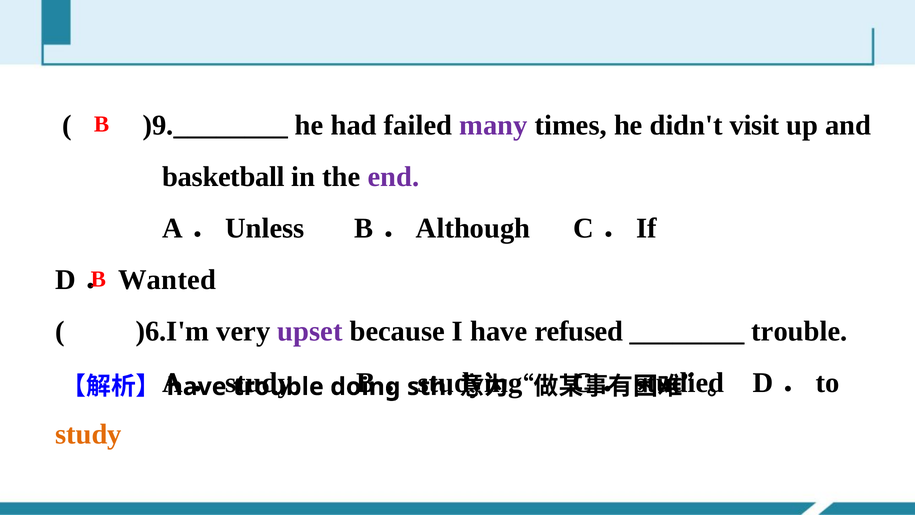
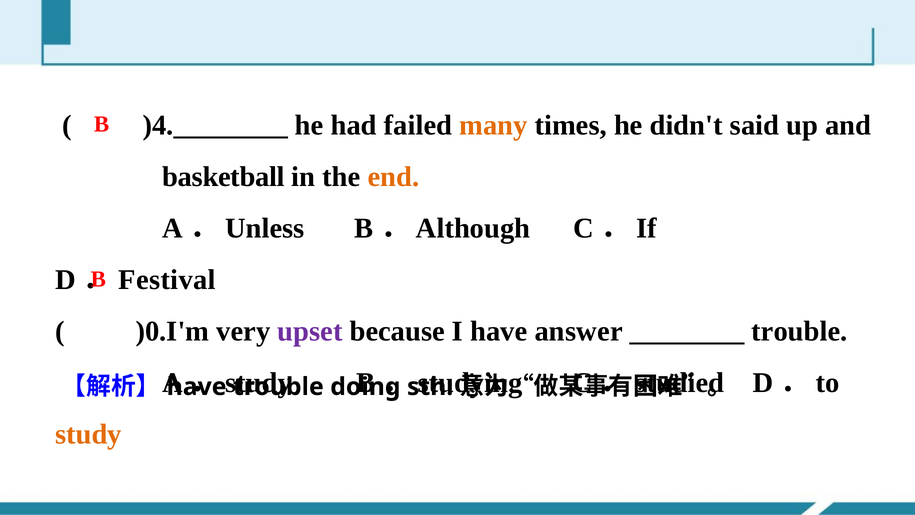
)9.________: )9.________ -> )4.________
many colour: purple -> orange
visit: visit -> said
end colour: purple -> orange
Wanted: Wanted -> Festival
)6.I'm: )6.I'm -> )0.I'm
refused: refused -> answer
